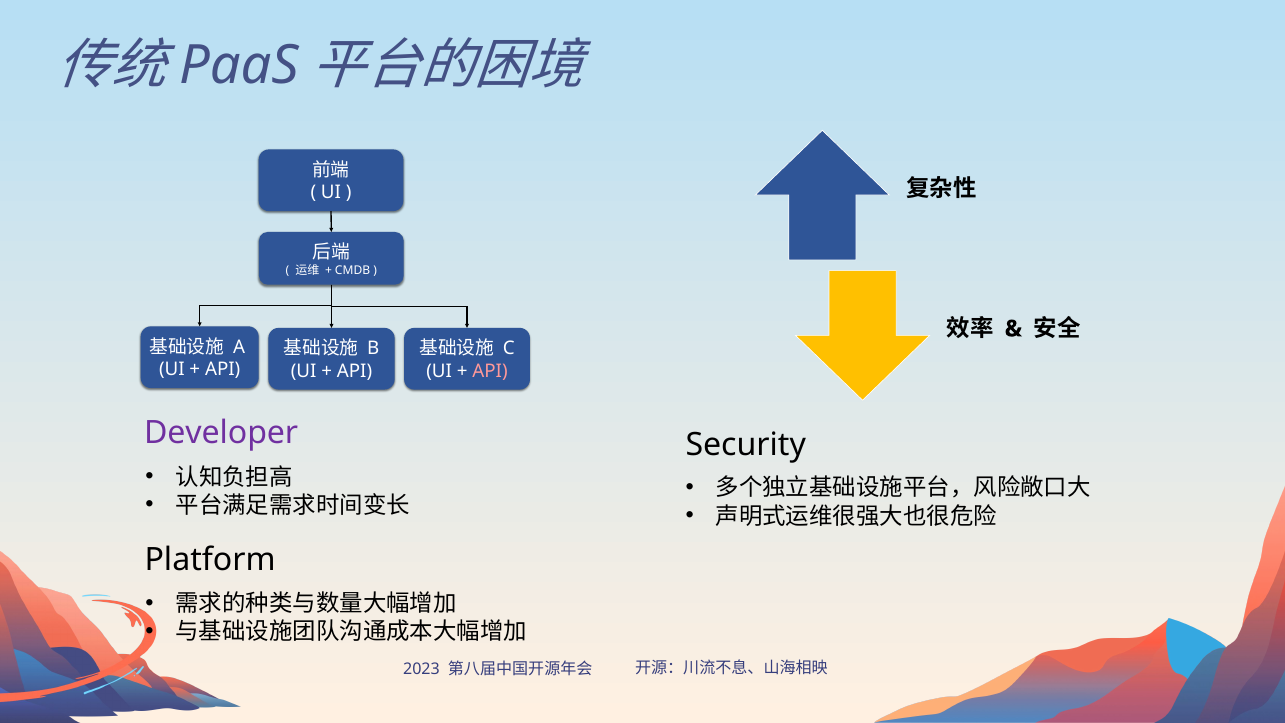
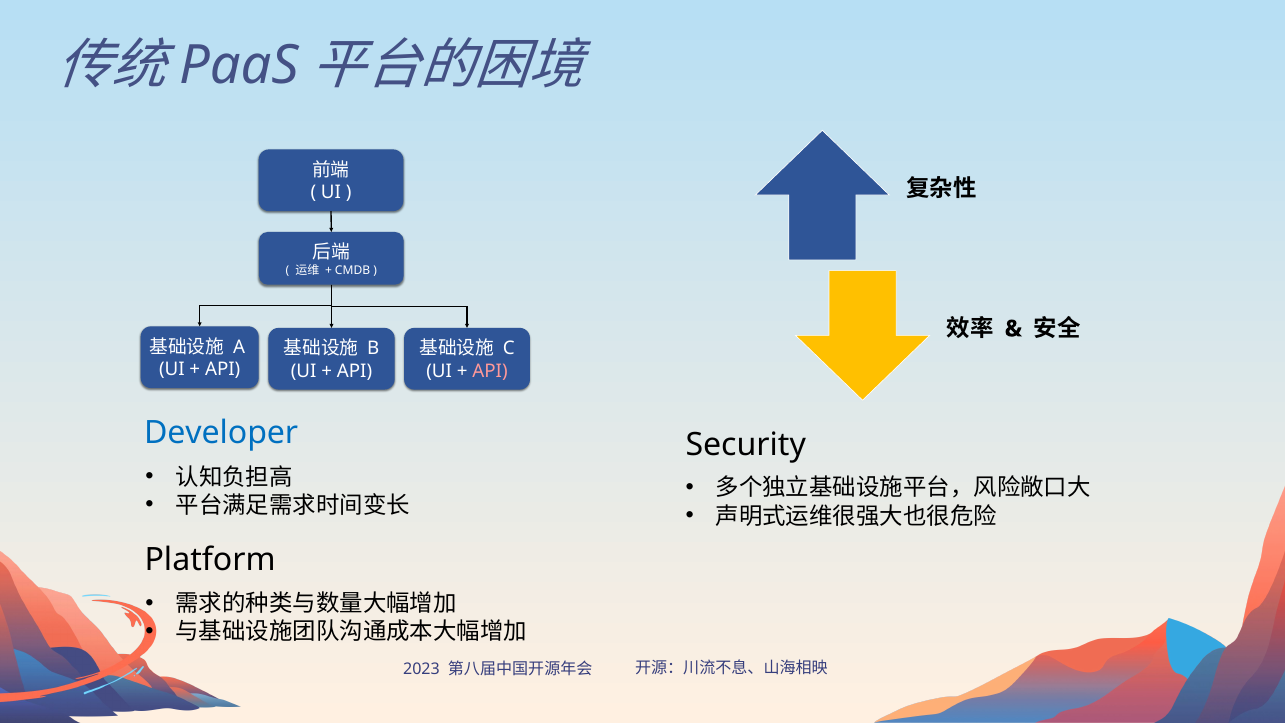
Developer colour: purple -> blue
